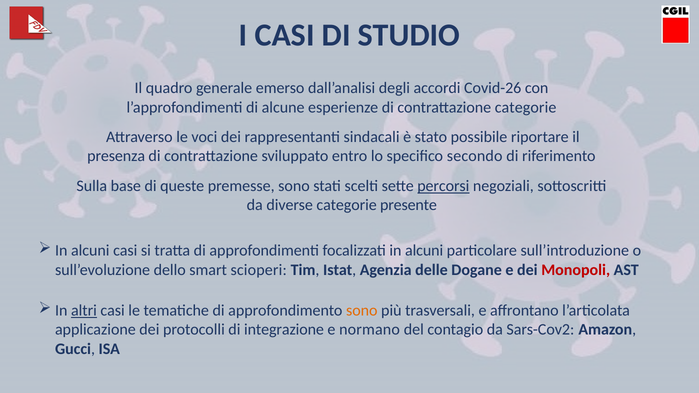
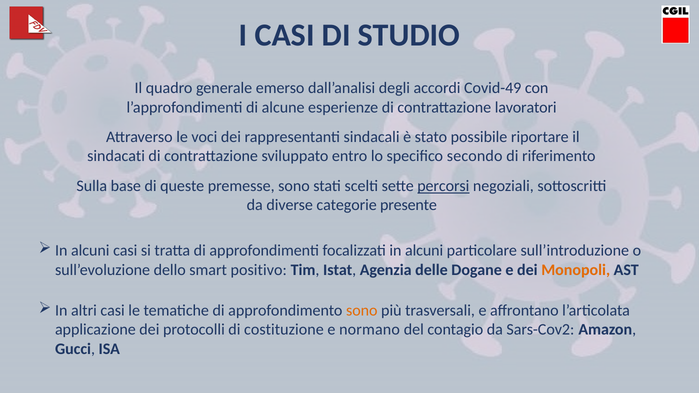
Covid-26: Covid-26 -> Covid-49
contrattazione categorie: categorie -> lavoratori
presenza: presenza -> sindacati
scioperi: scioperi -> positivo
Monopoli colour: red -> orange
altri underline: present -> none
integrazione: integrazione -> costituzione
